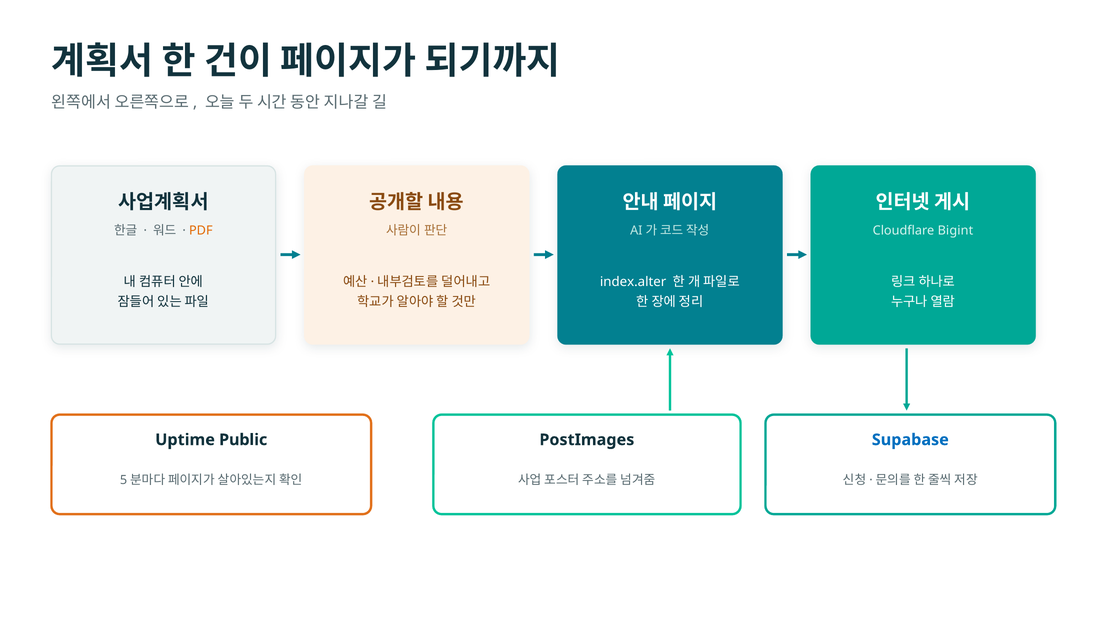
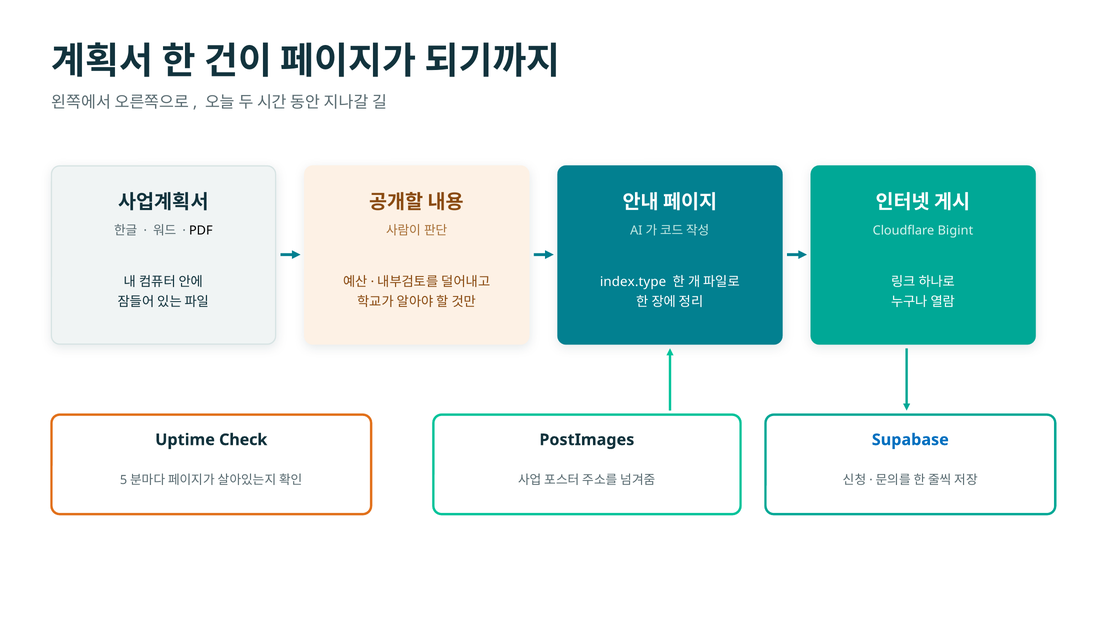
PDF colour: orange -> black
index.alter: index.alter -> index.type
Public: Public -> Check
